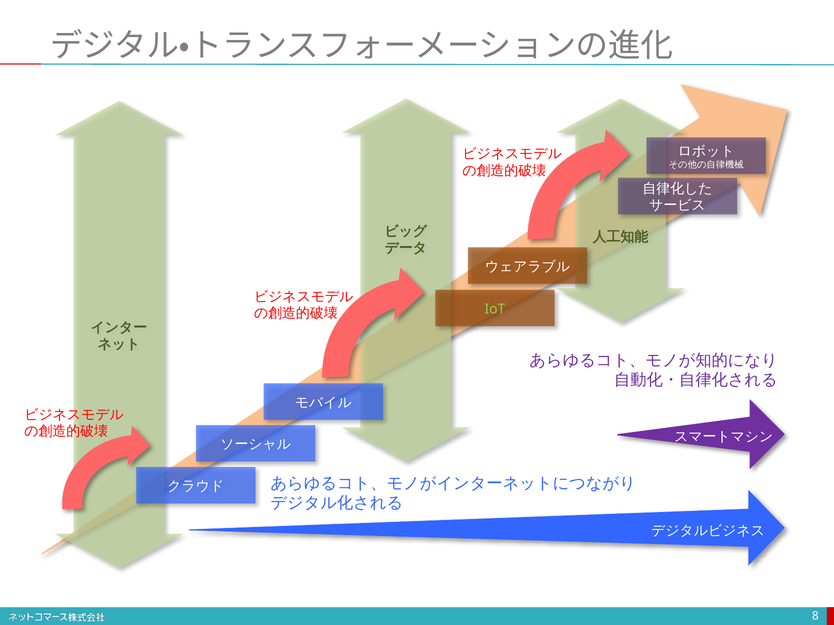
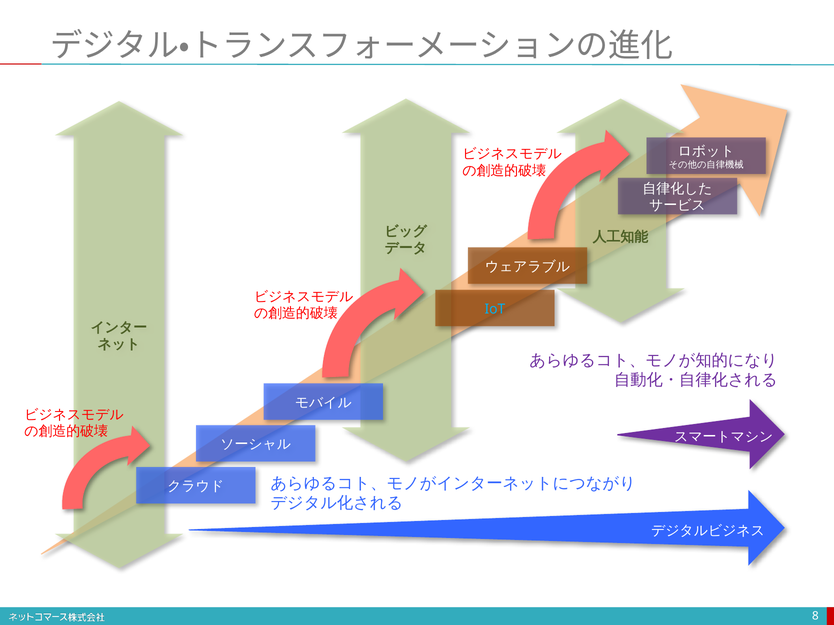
IoT colour: light green -> light blue
